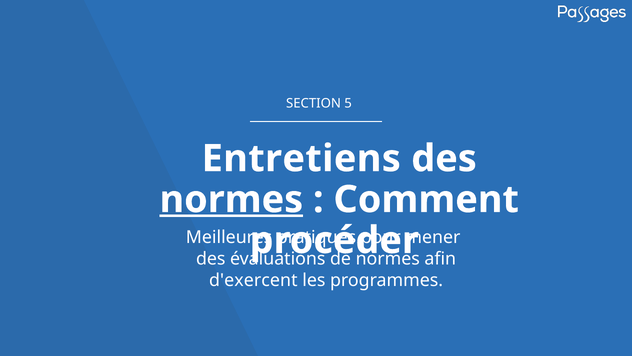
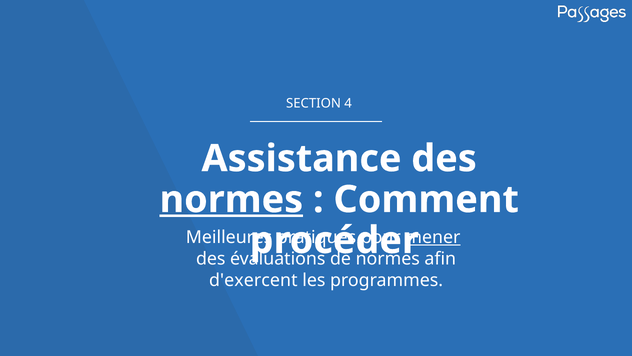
5: 5 -> 4
Entretiens: Entretiens -> Assistance
mener underline: none -> present
